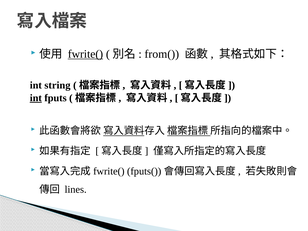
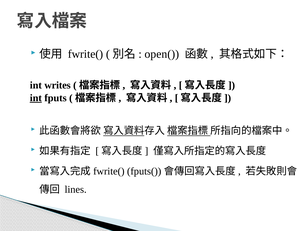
fwrite( underline: present -> none
from(: from( -> open(
string: string -> writes
